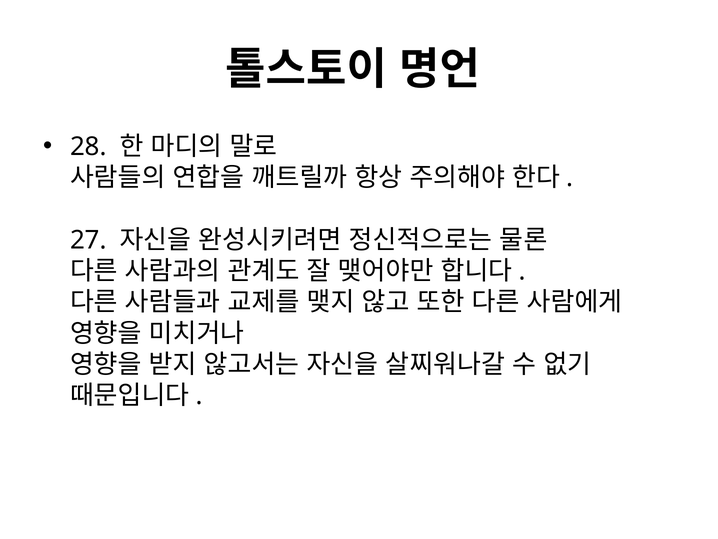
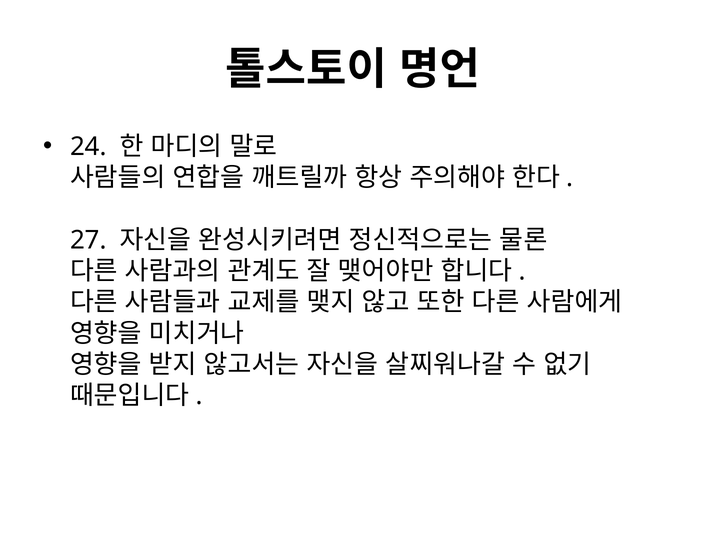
28: 28 -> 24
